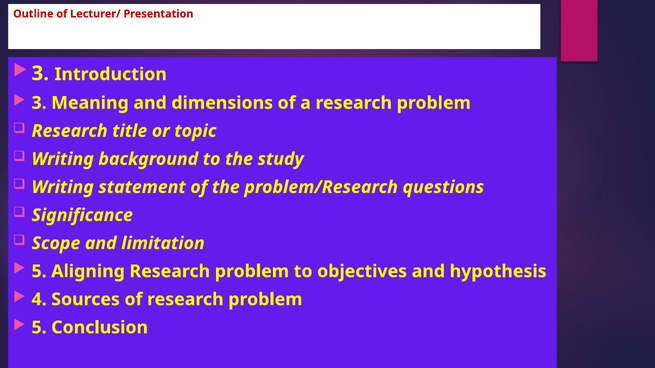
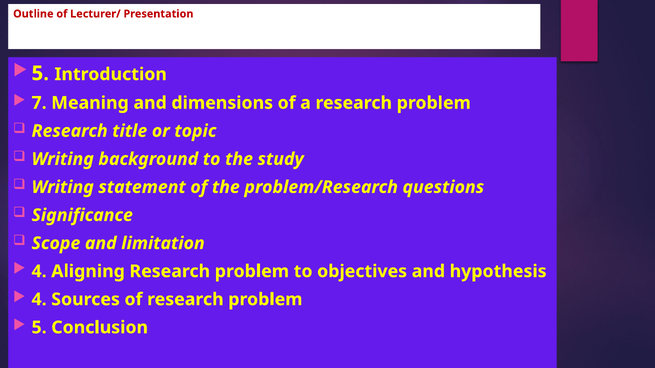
3 at (40, 73): 3 -> 5
3 at (39, 103): 3 -> 7
5 at (39, 272): 5 -> 4
